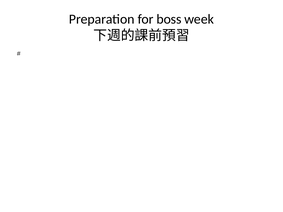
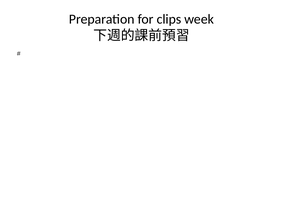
boss: boss -> clips
